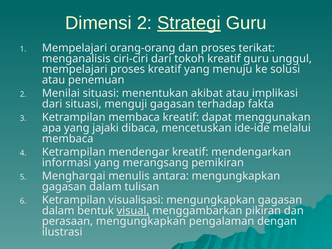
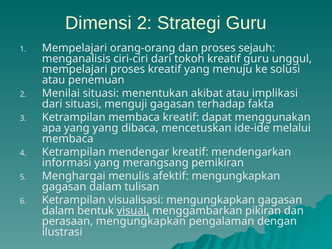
Strategi underline: present -> none
terikat: terikat -> sejauh
yang jajaki: jajaki -> yang
antara: antara -> afektif
